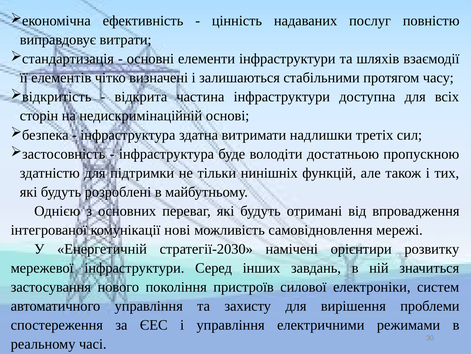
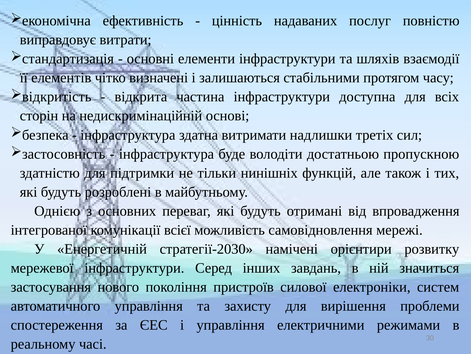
нові: нові -> всієї
